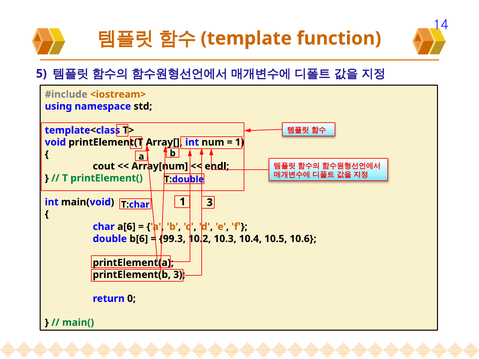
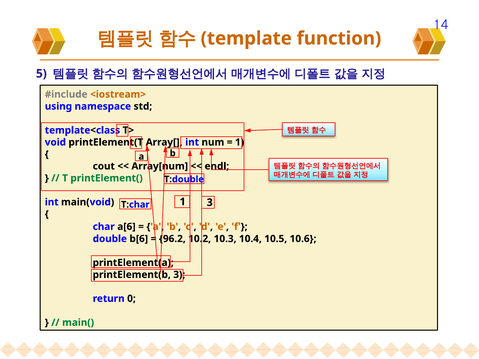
99.3: 99.3 -> 96.2
